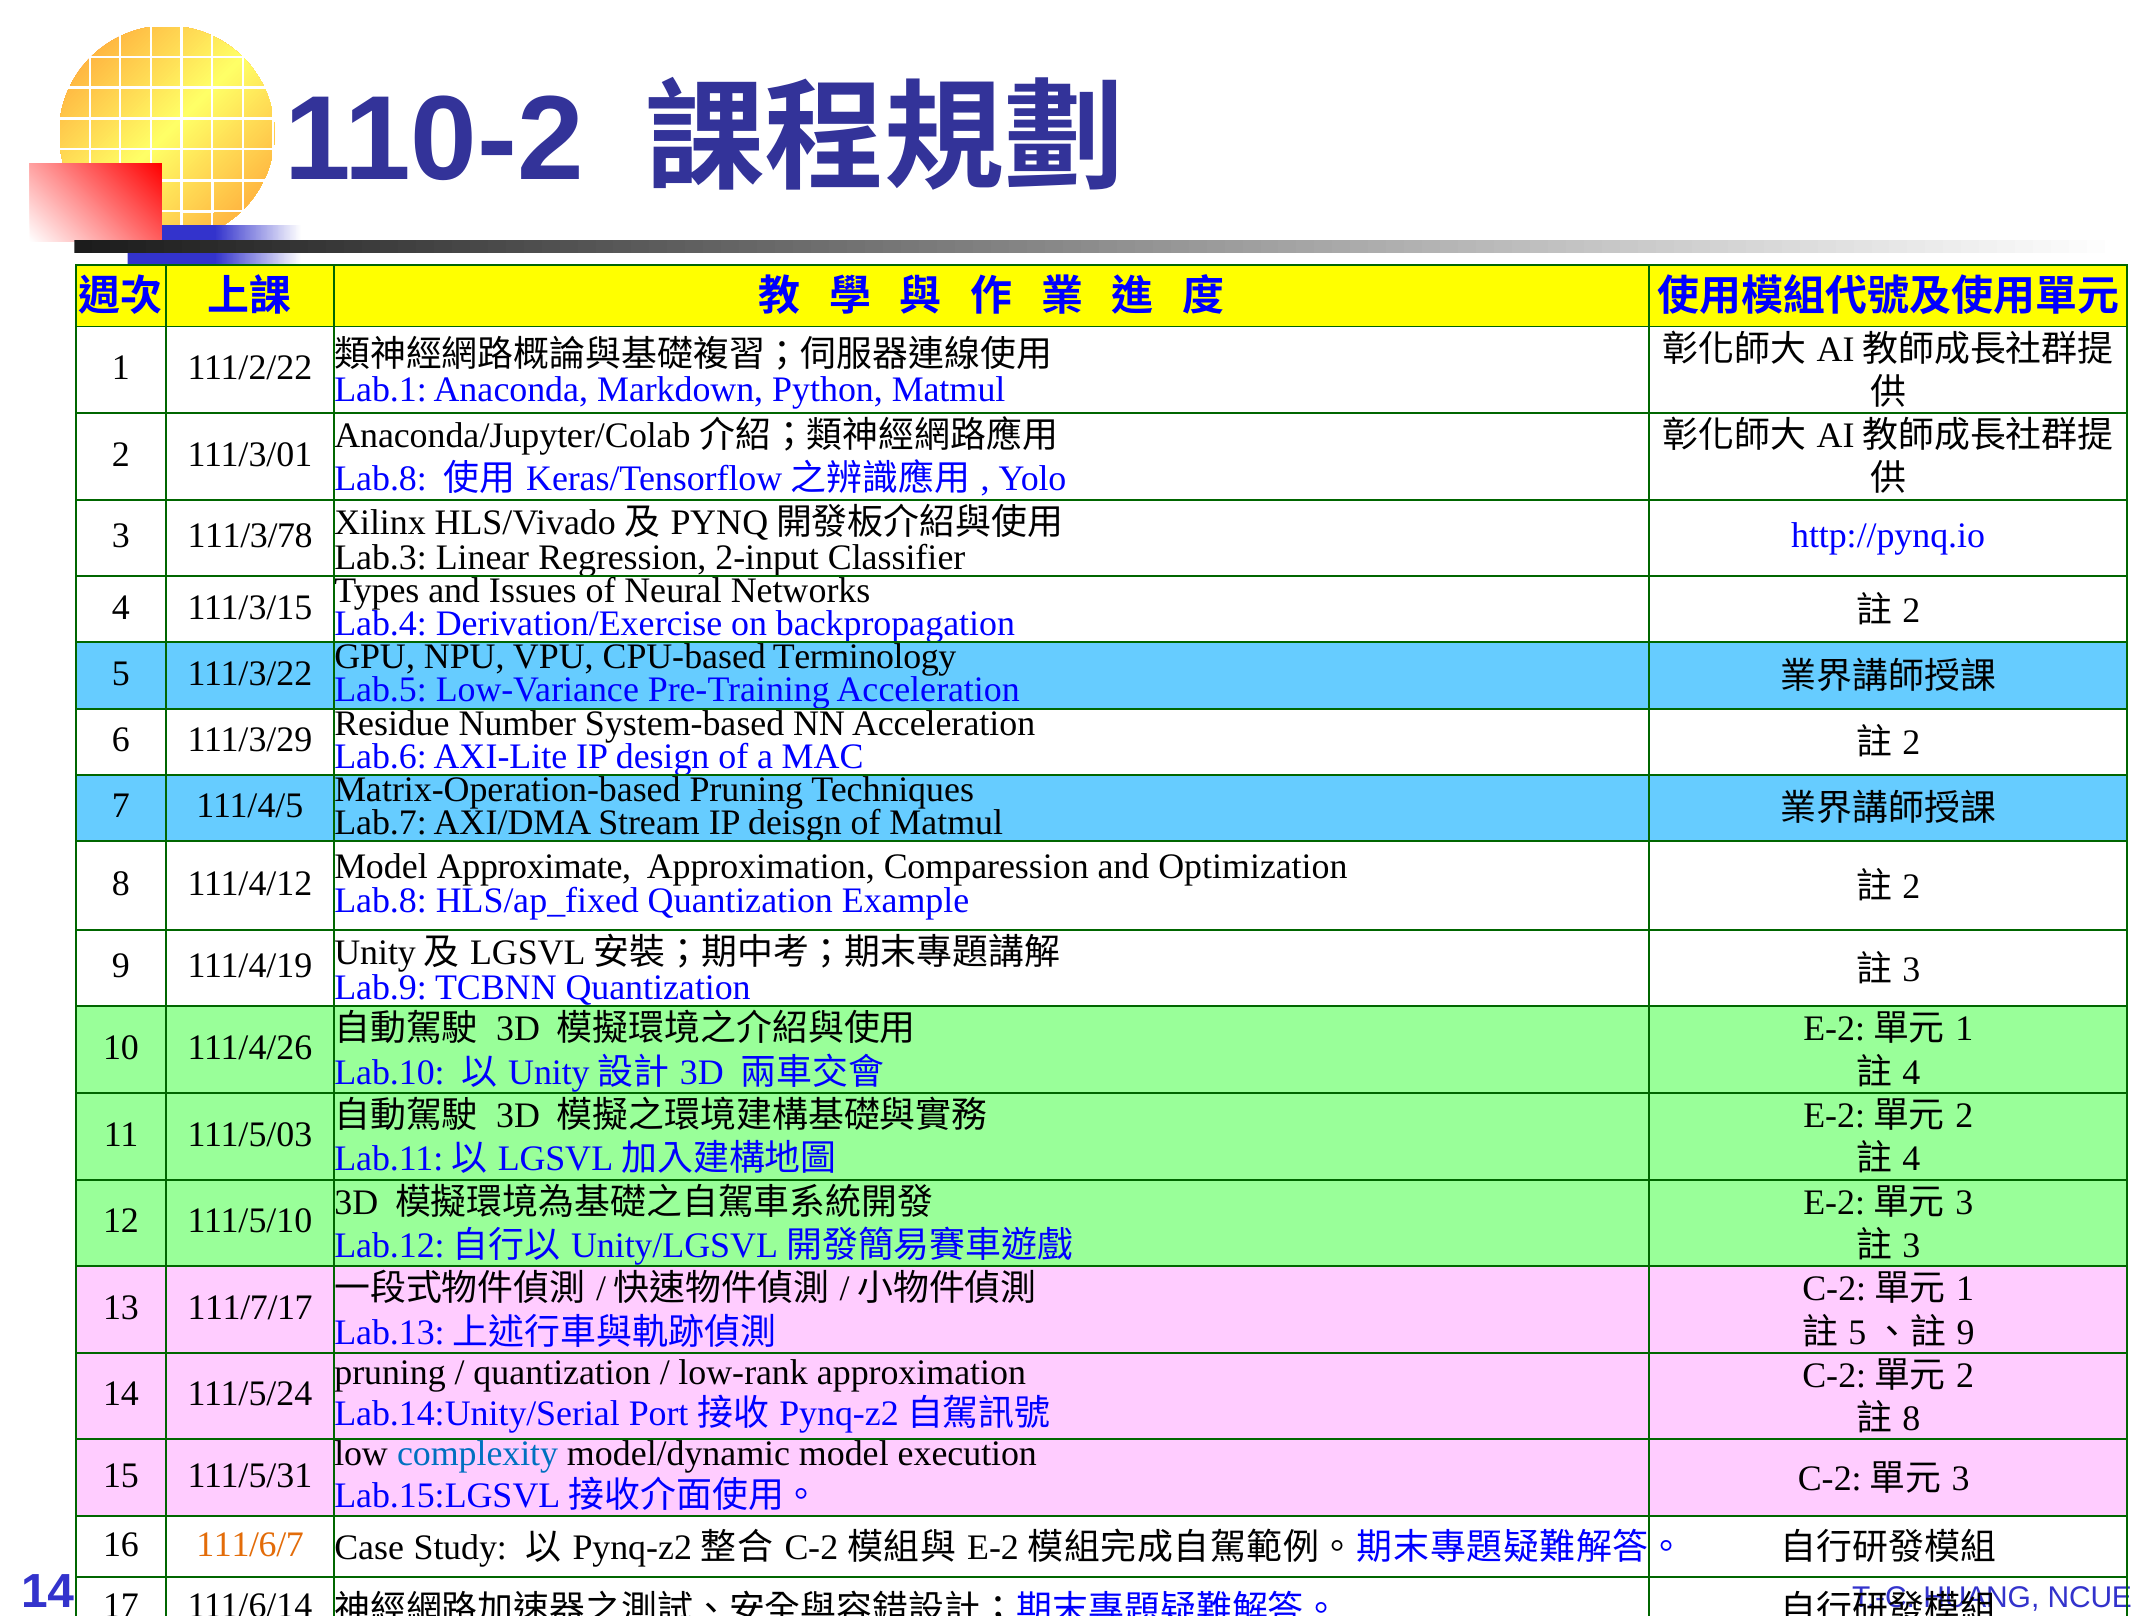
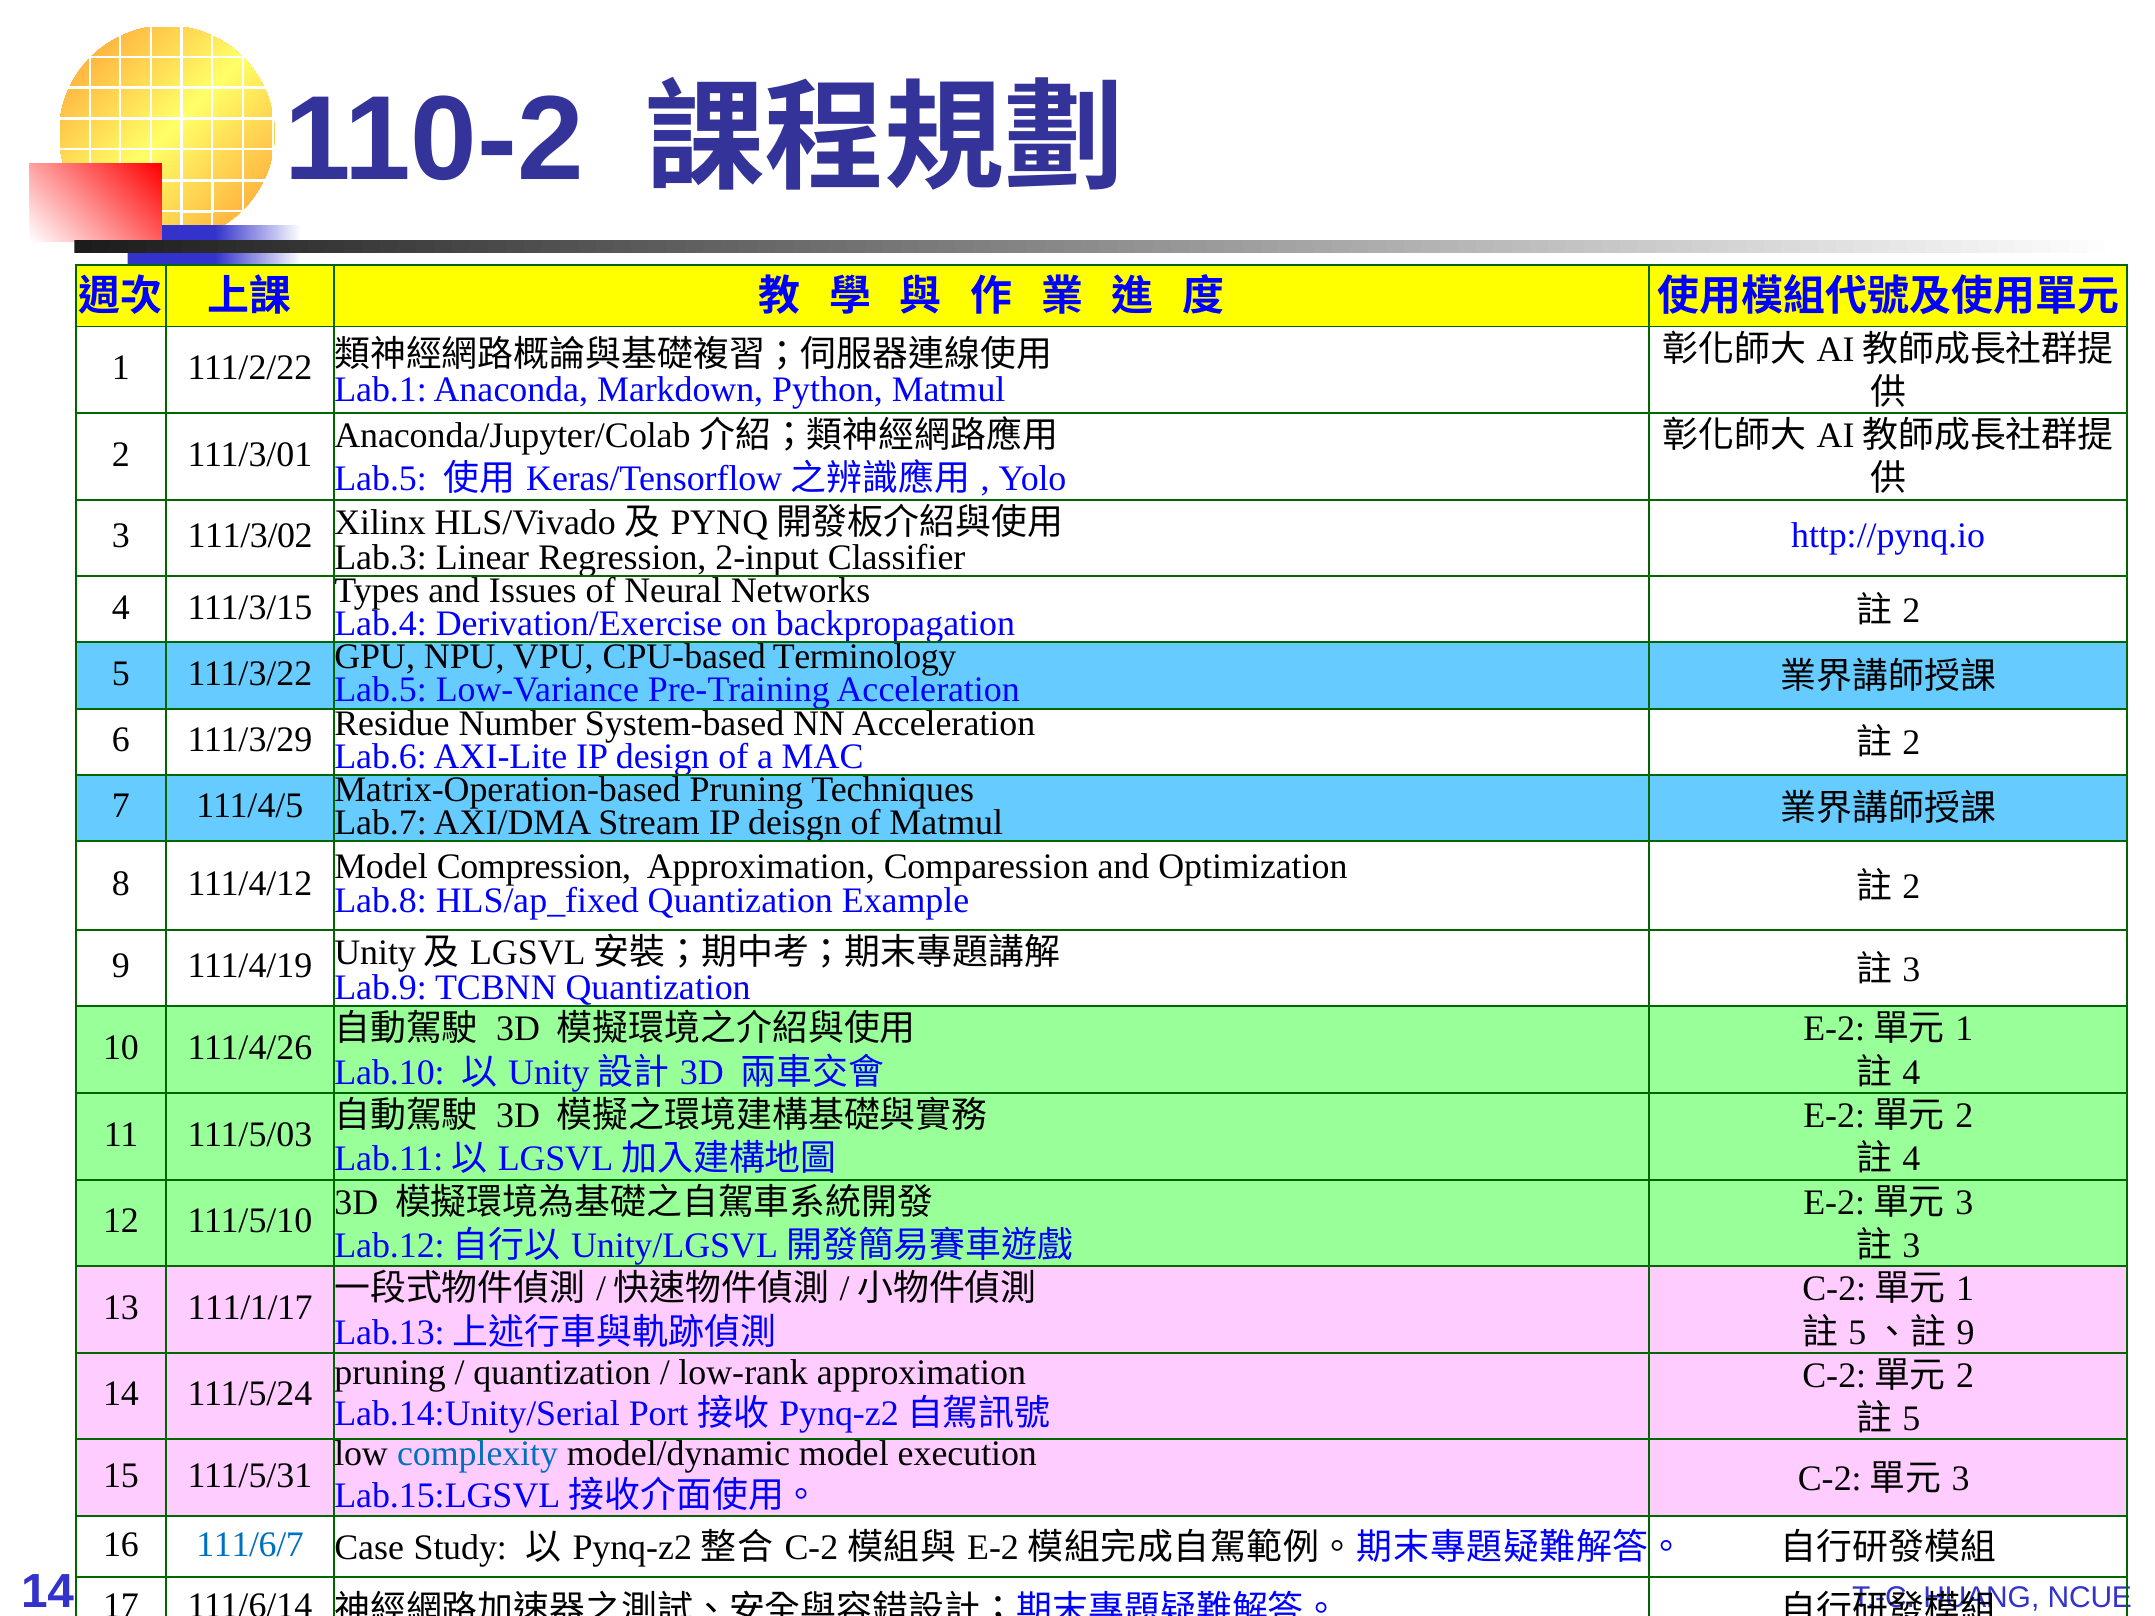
Lab.8 at (381, 479): Lab.8 -> Lab.5
111/3/78: 111/3/78 -> 111/3/02
Approximate: Approximate -> Compression
111/7/17: 111/7/17 -> 111/1/17
8 at (1911, 1419): 8 -> 5
111/6/7 colour: orange -> blue
